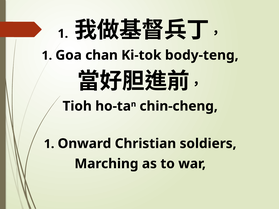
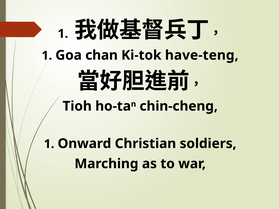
body-teng: body-teng -> have-teng
